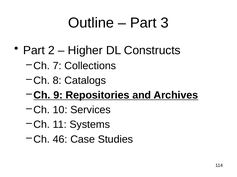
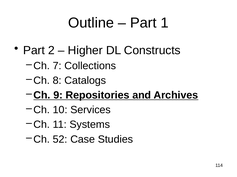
3: 3 -> 1
46: 46 -> 52
